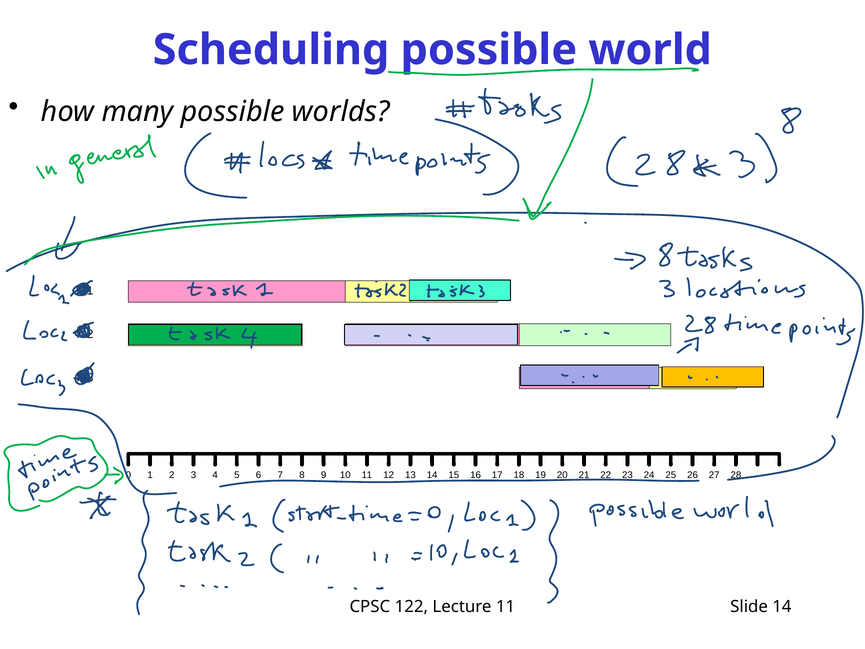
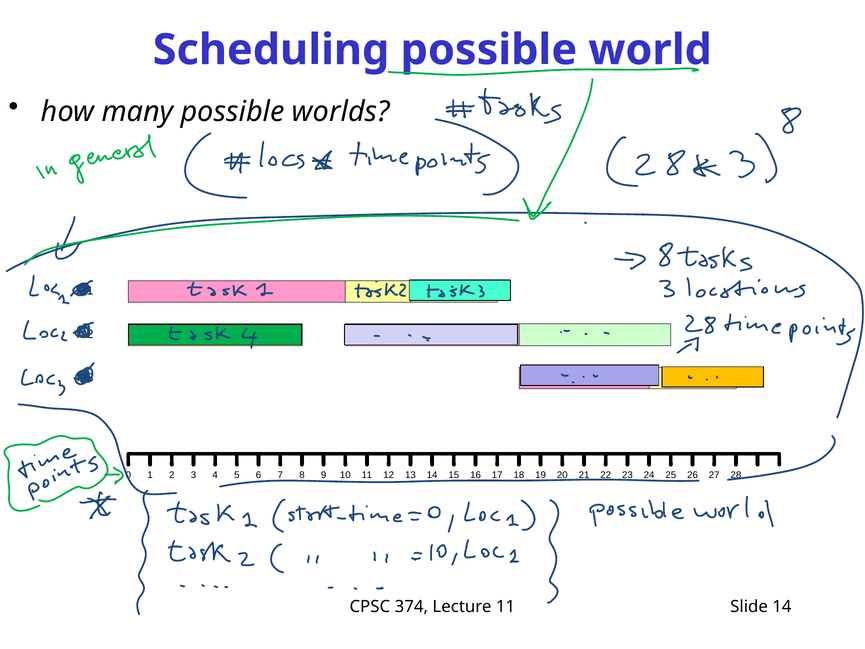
122: 122 -> 374
